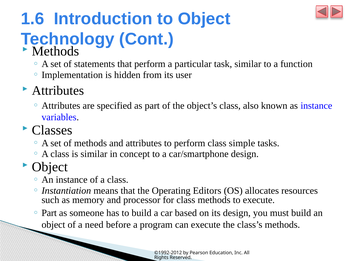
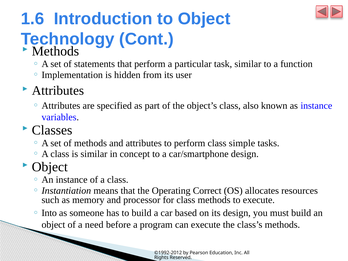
Editors: Editors -> Correct
Part at (49, 213): Part -> Into
